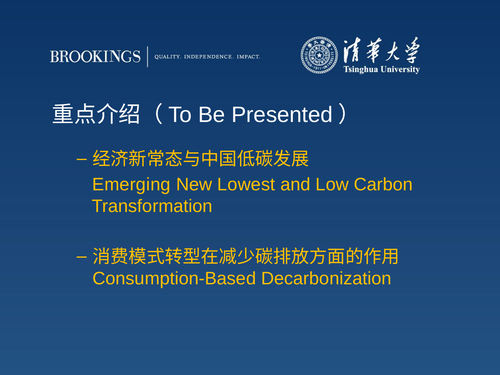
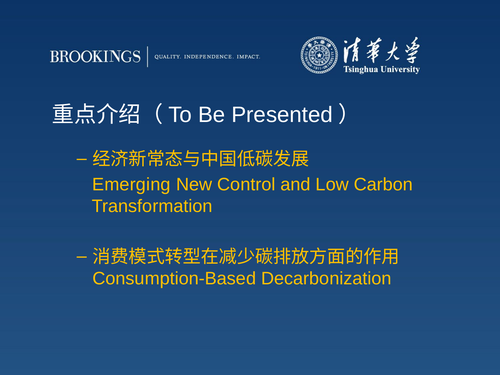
Lowest: Lowest -> Control
